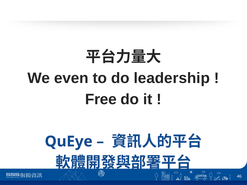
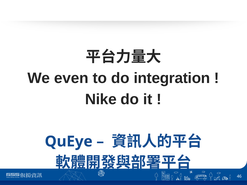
leadership: leadership -> integration
Free: Free -> Nike
